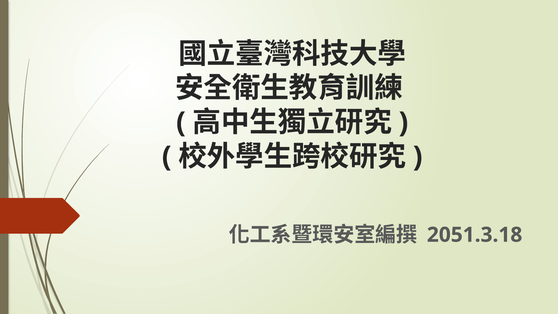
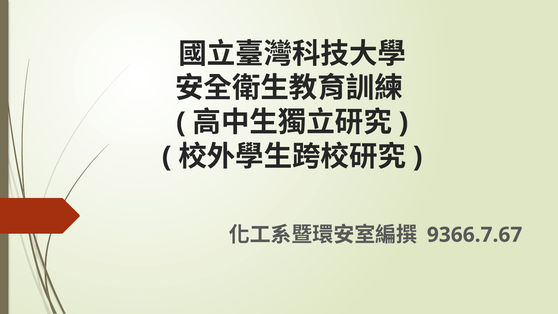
2051.3.18: 2051.3.18 -> 9366.7.67
